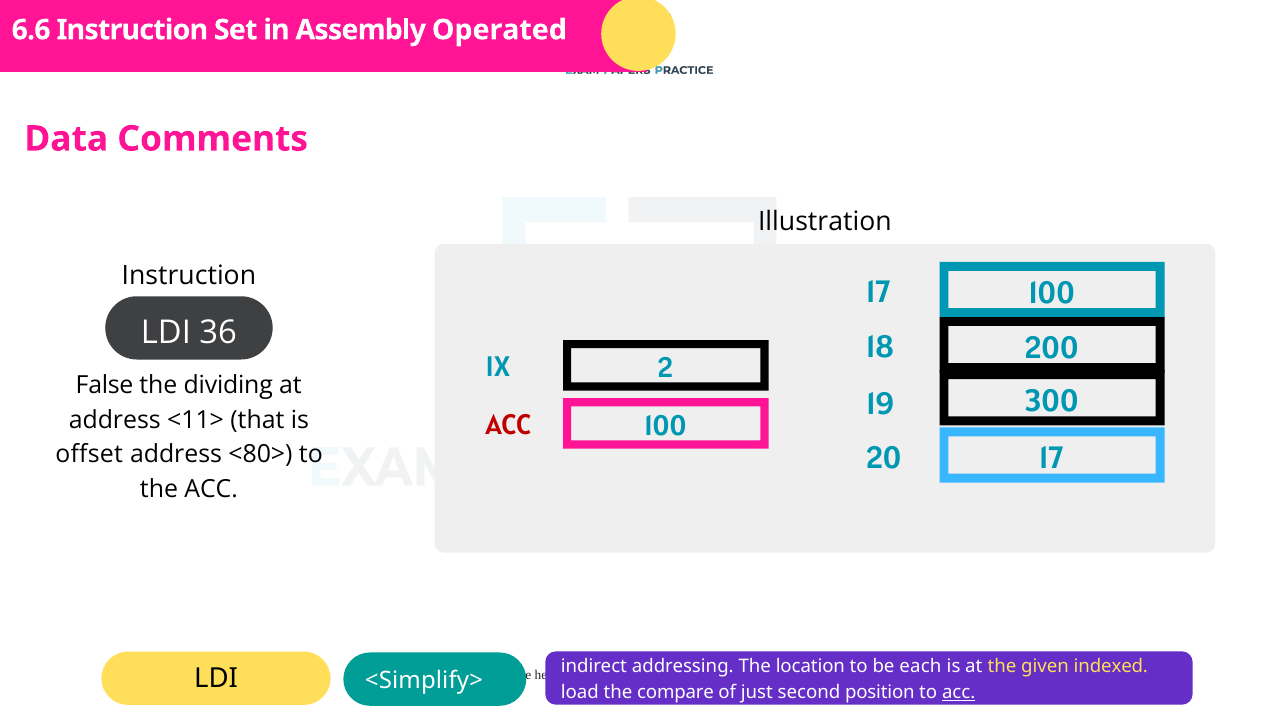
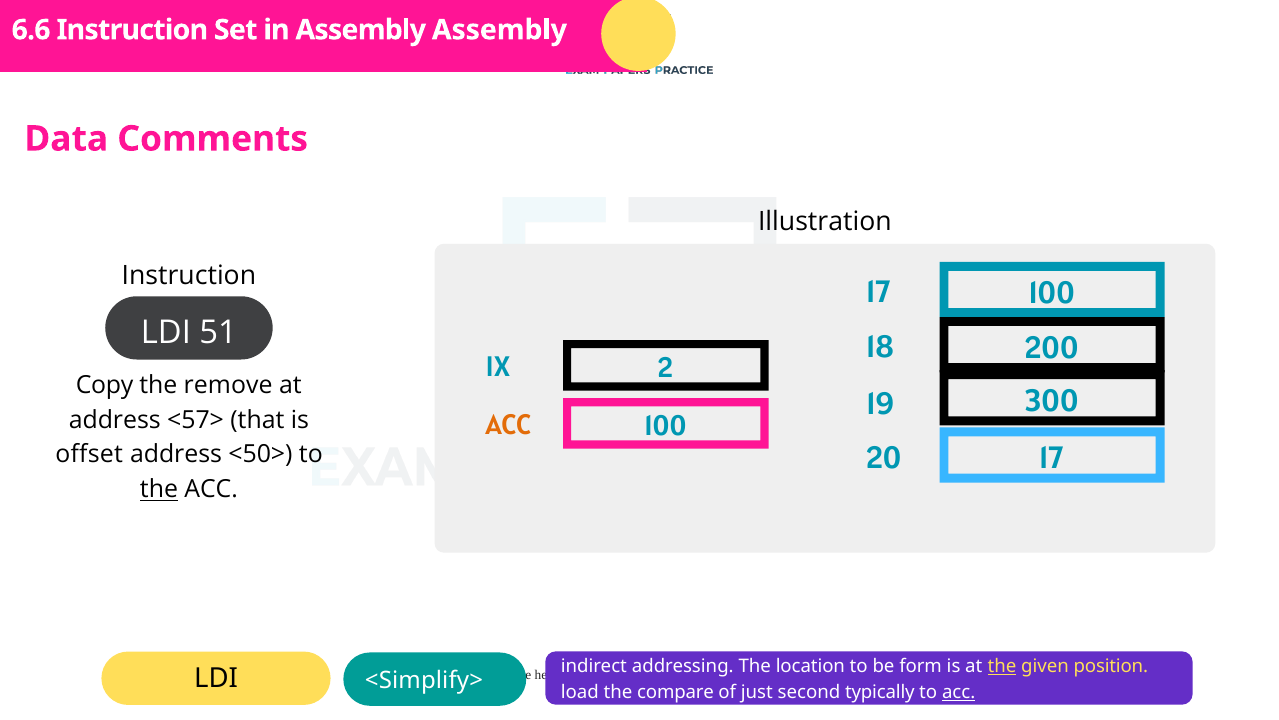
Assembly Operated: Operated -> Assembly
36: 36 -> 51
False: False -> Copy
dividing: dividing -> remove
<11>: <11> -> <57>
ACC at (508, 425) colour: red -> orange
<80>: <80> -> <50>
the at (159, 489) underline: none -> present
each: each -> form
the at (1002, 666) underline: none -> present
indexed: indexed -> position
position: position -> typically
